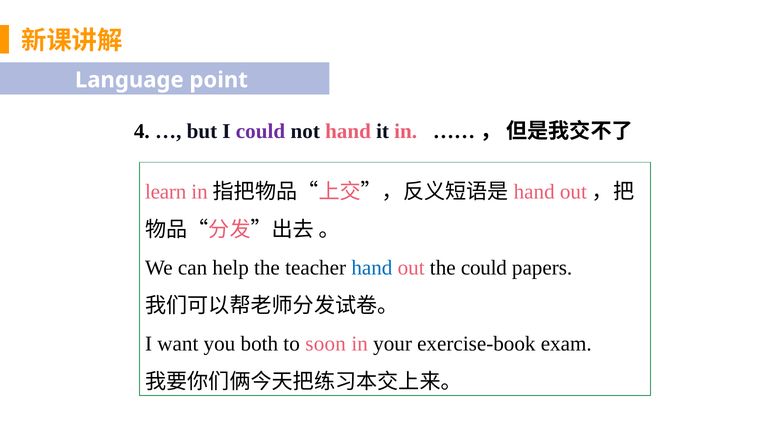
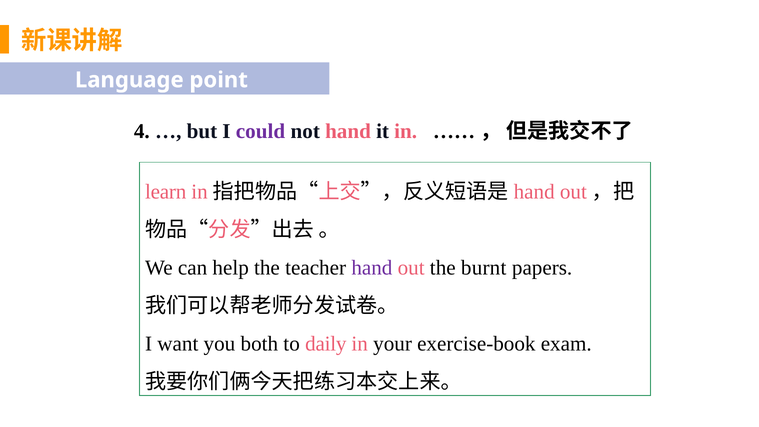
hand at (372, 268) colour: blue -> purple
the could: could -> burnt
soon: soon -> daily
